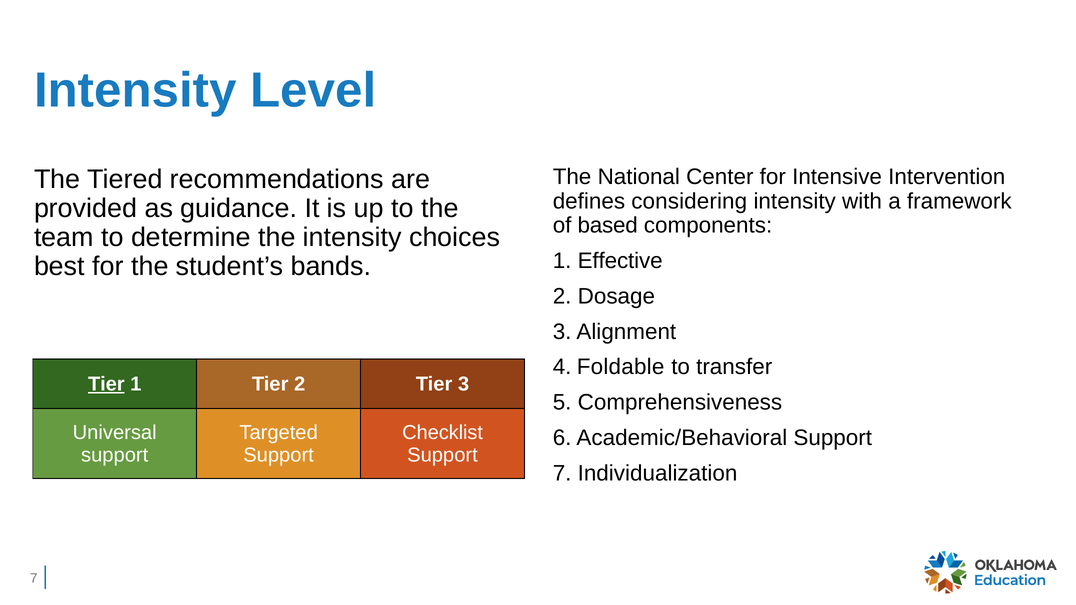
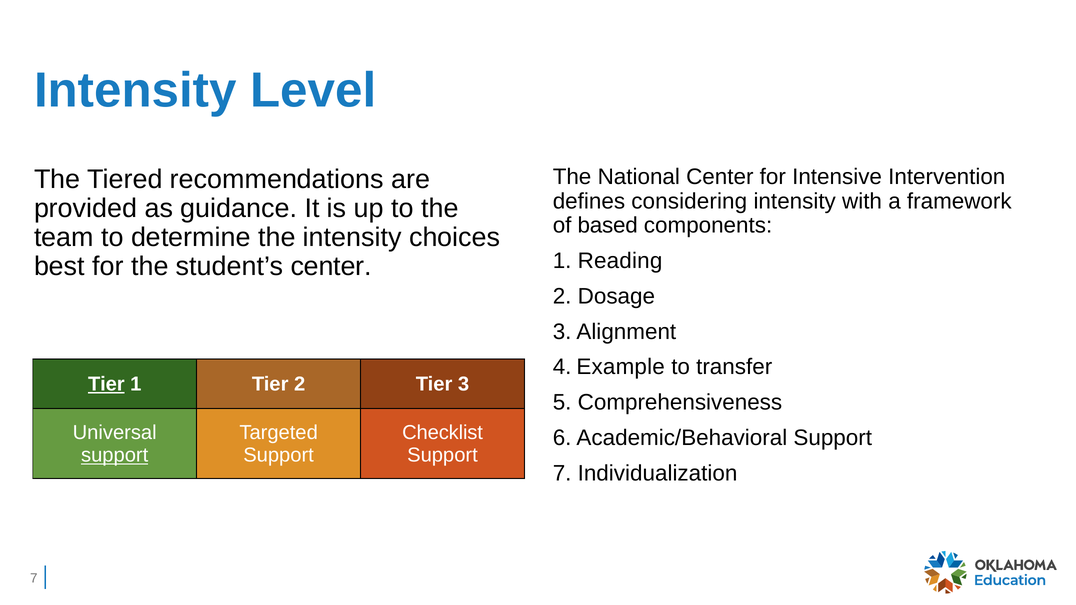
Effective: Effective -> Reading
student’s bands: bands -> center
Foldable: Foldable -> Example
support at (115, 455) underline: none -> present
